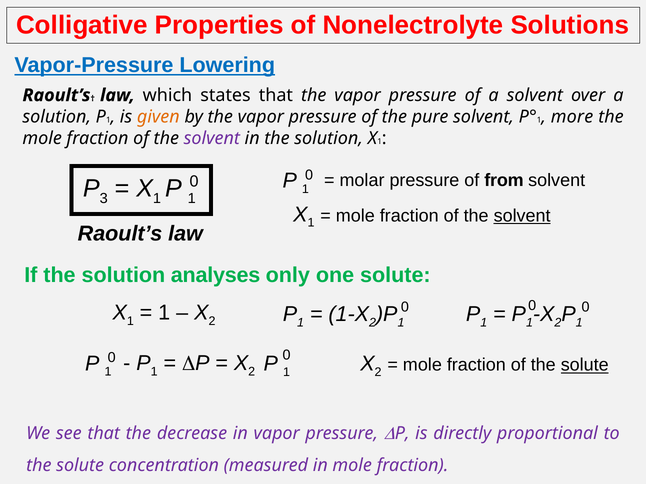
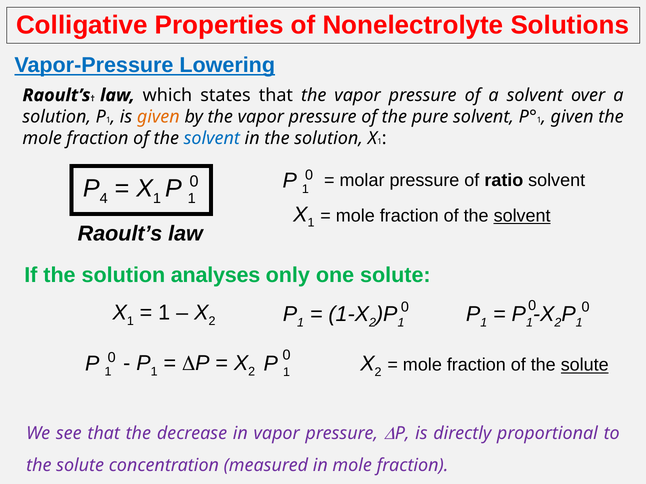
more at (572, 117): more -> given
solvent at (212, 138) colour: purple -> blue
from: from -> ratio
3: 3 -> 4
